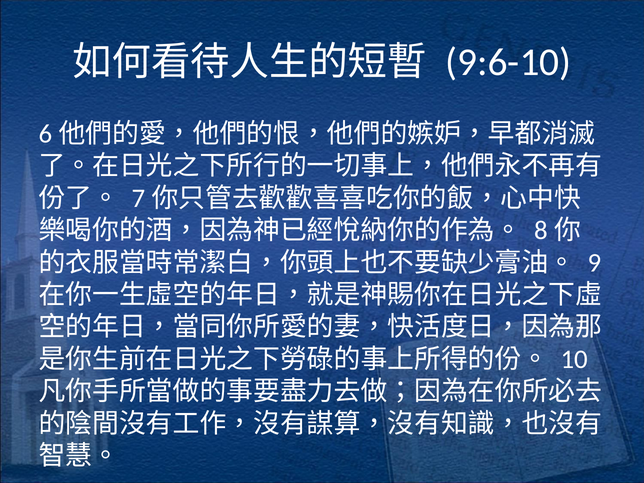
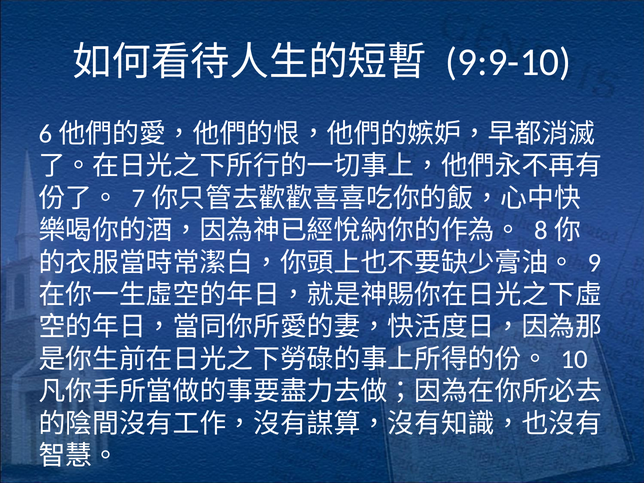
9:6-10: 9:6-10 -> 9:9-10
